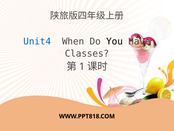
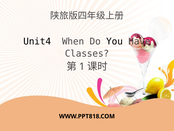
Unit4 colour: blue -> black
